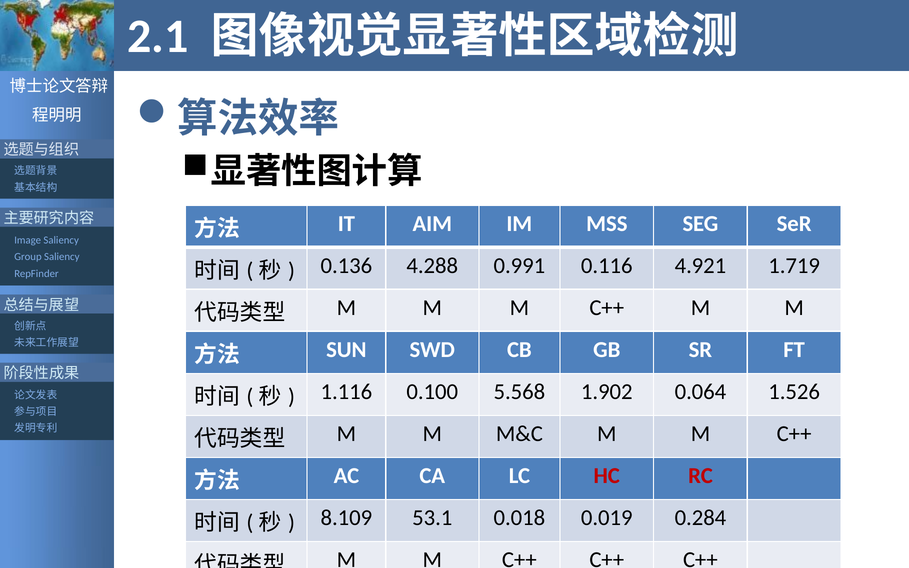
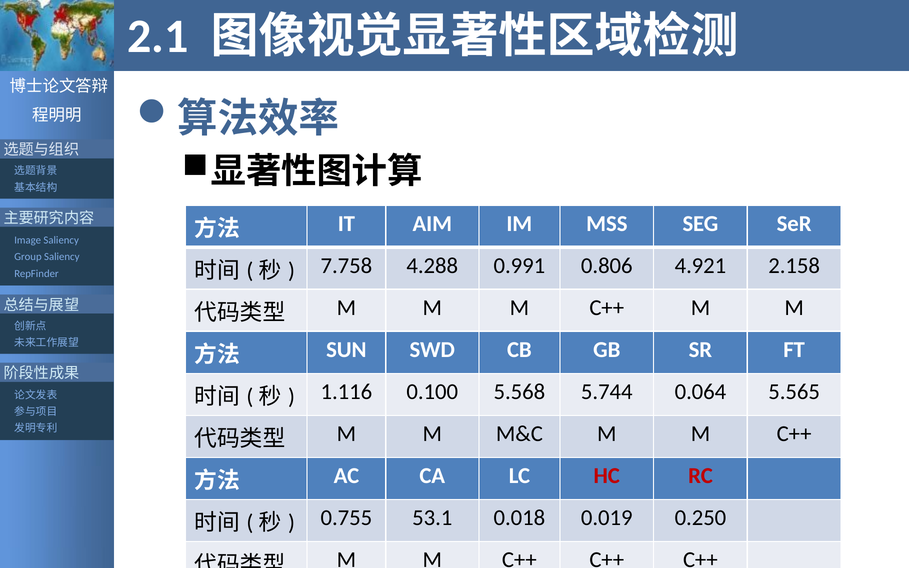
0.136: 0.136 -> 7.758
0.116: 0.116 -> 0.806
1.719: 1.719 -> 2.158
1.902: 1.902 -> 5.744
1.526: 1.526 -> 5.565
8.109: 8.109 -> 0.755
0.284: 0.284 -> 0.250
